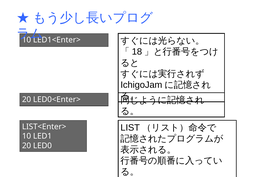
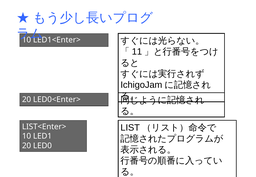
18: 18 -> 11
